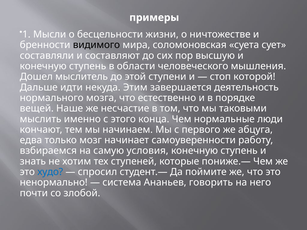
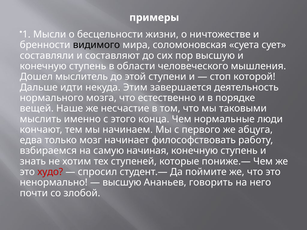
самоуверенности: самоуверенности -> философствовать
условия: условия -> начиная
худо colour: blue -> red
система at (122, 183): система -> высшую
